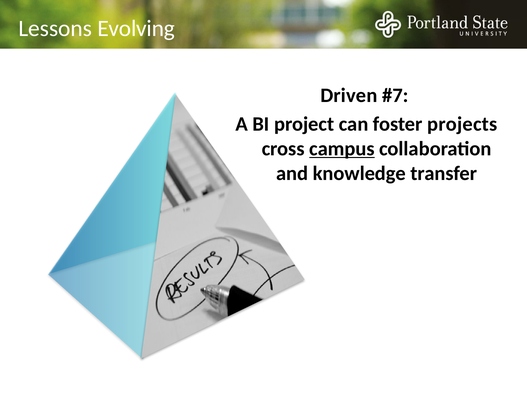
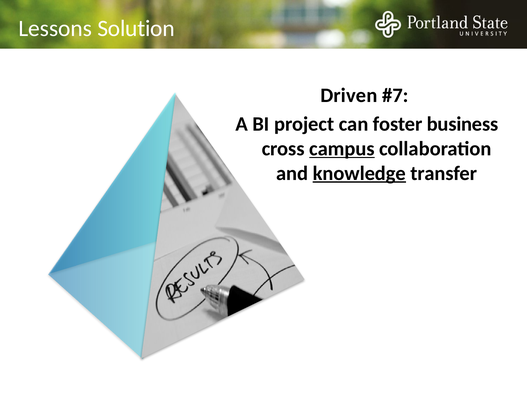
Evolving: Evolving -> Solution
projects: projects -> business
knowledge underline: none -> present
